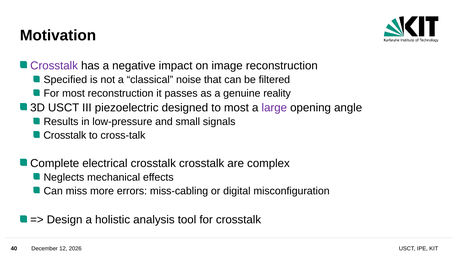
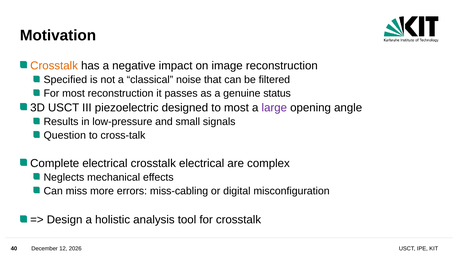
Crosstalk at (54, 66) colour: purple -> orange
reality: reality -> status
Crosstalk at (65, 135): Crosstalk -> Question
crosstalk crosstalk: crosstalk -> electrical
